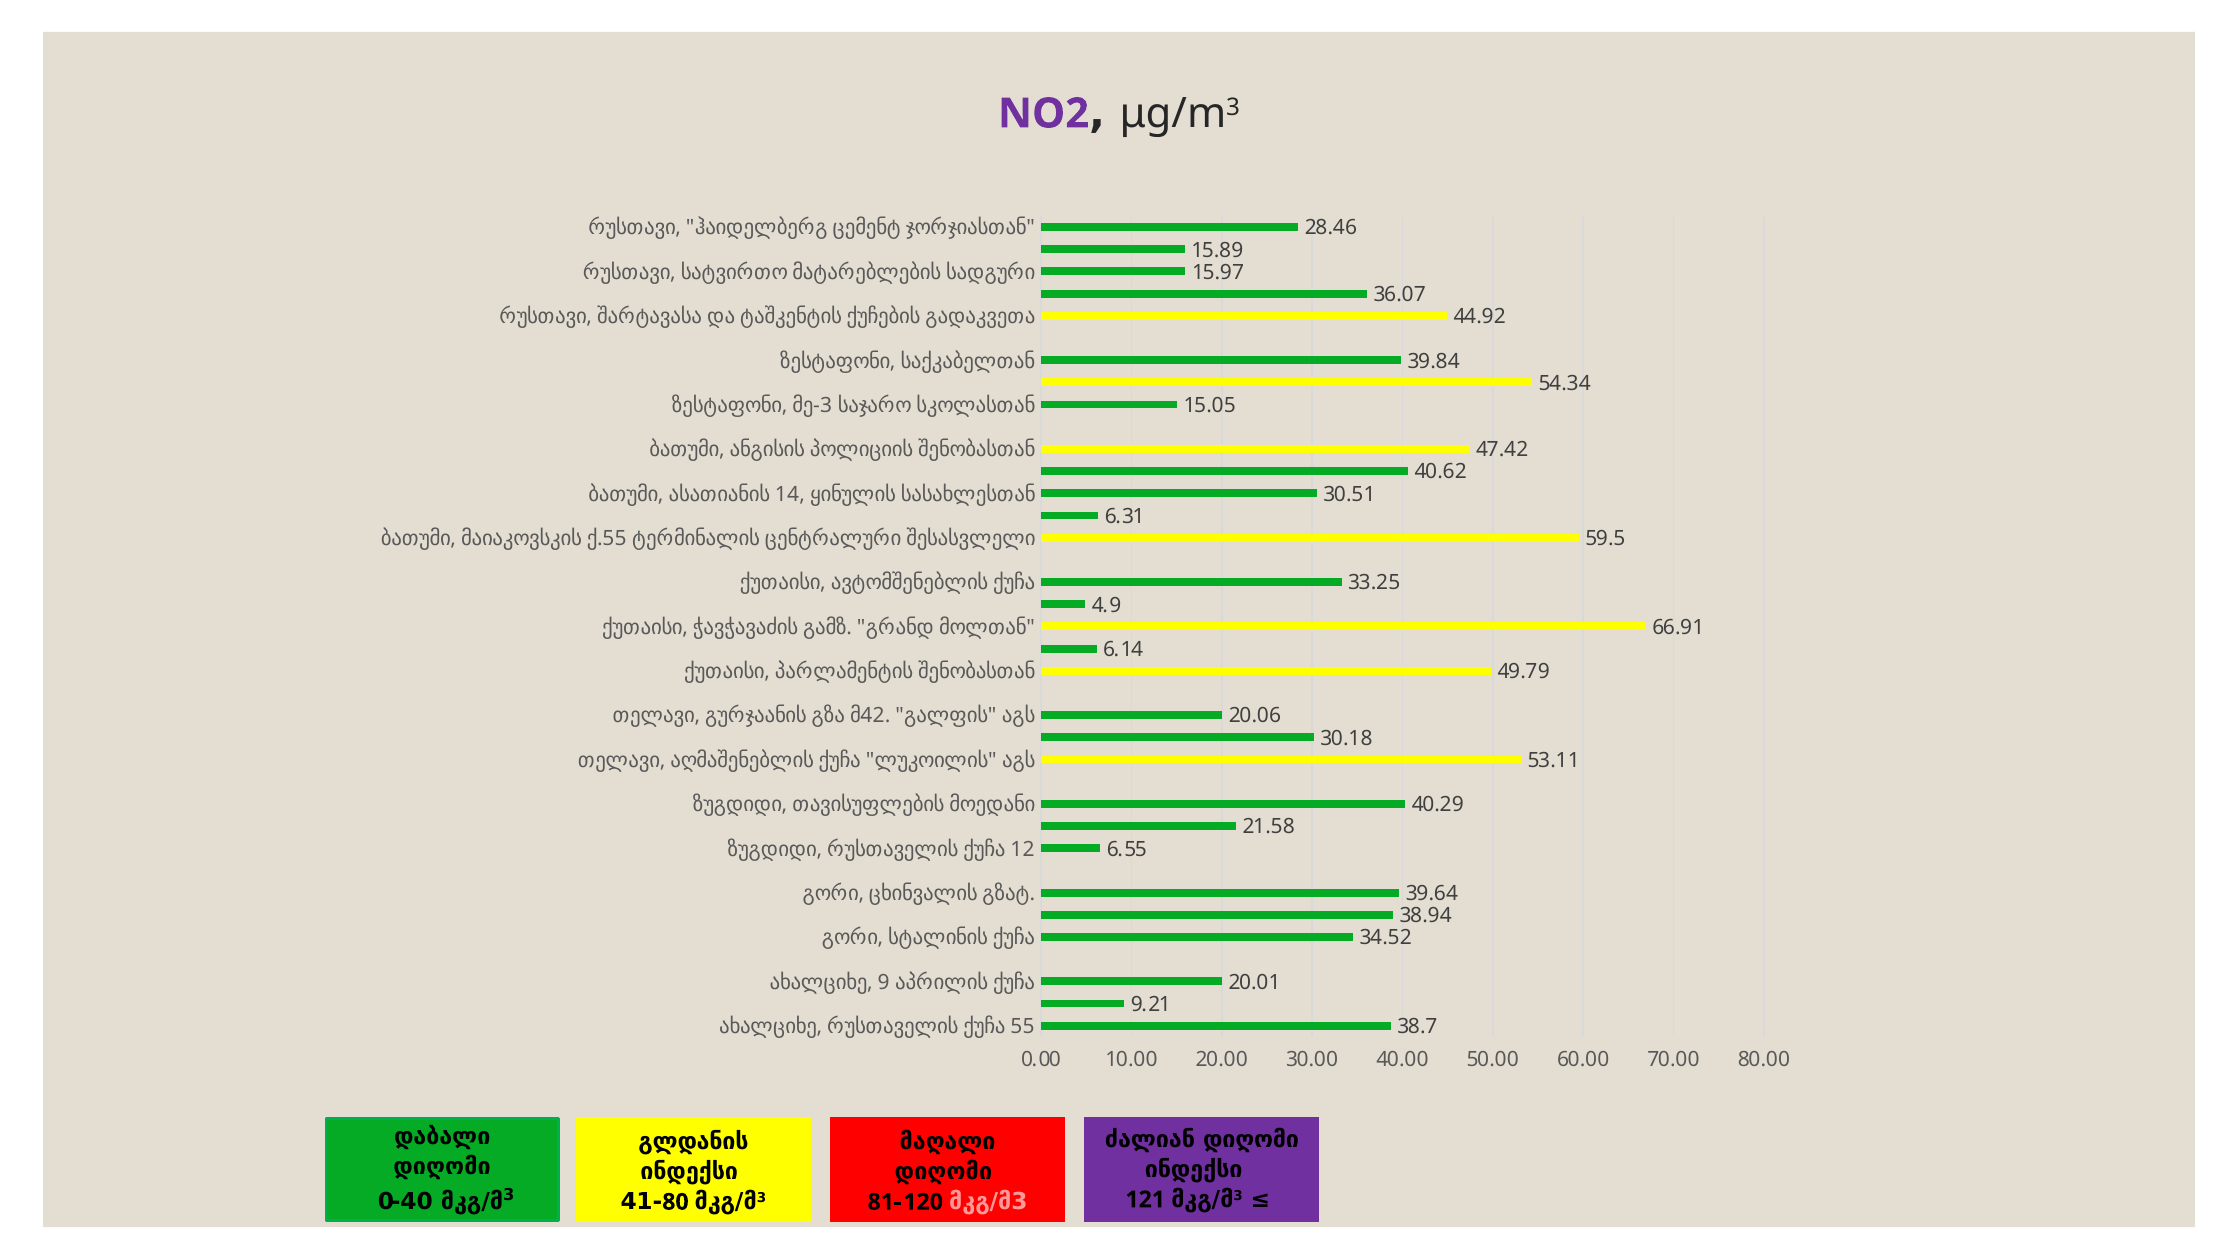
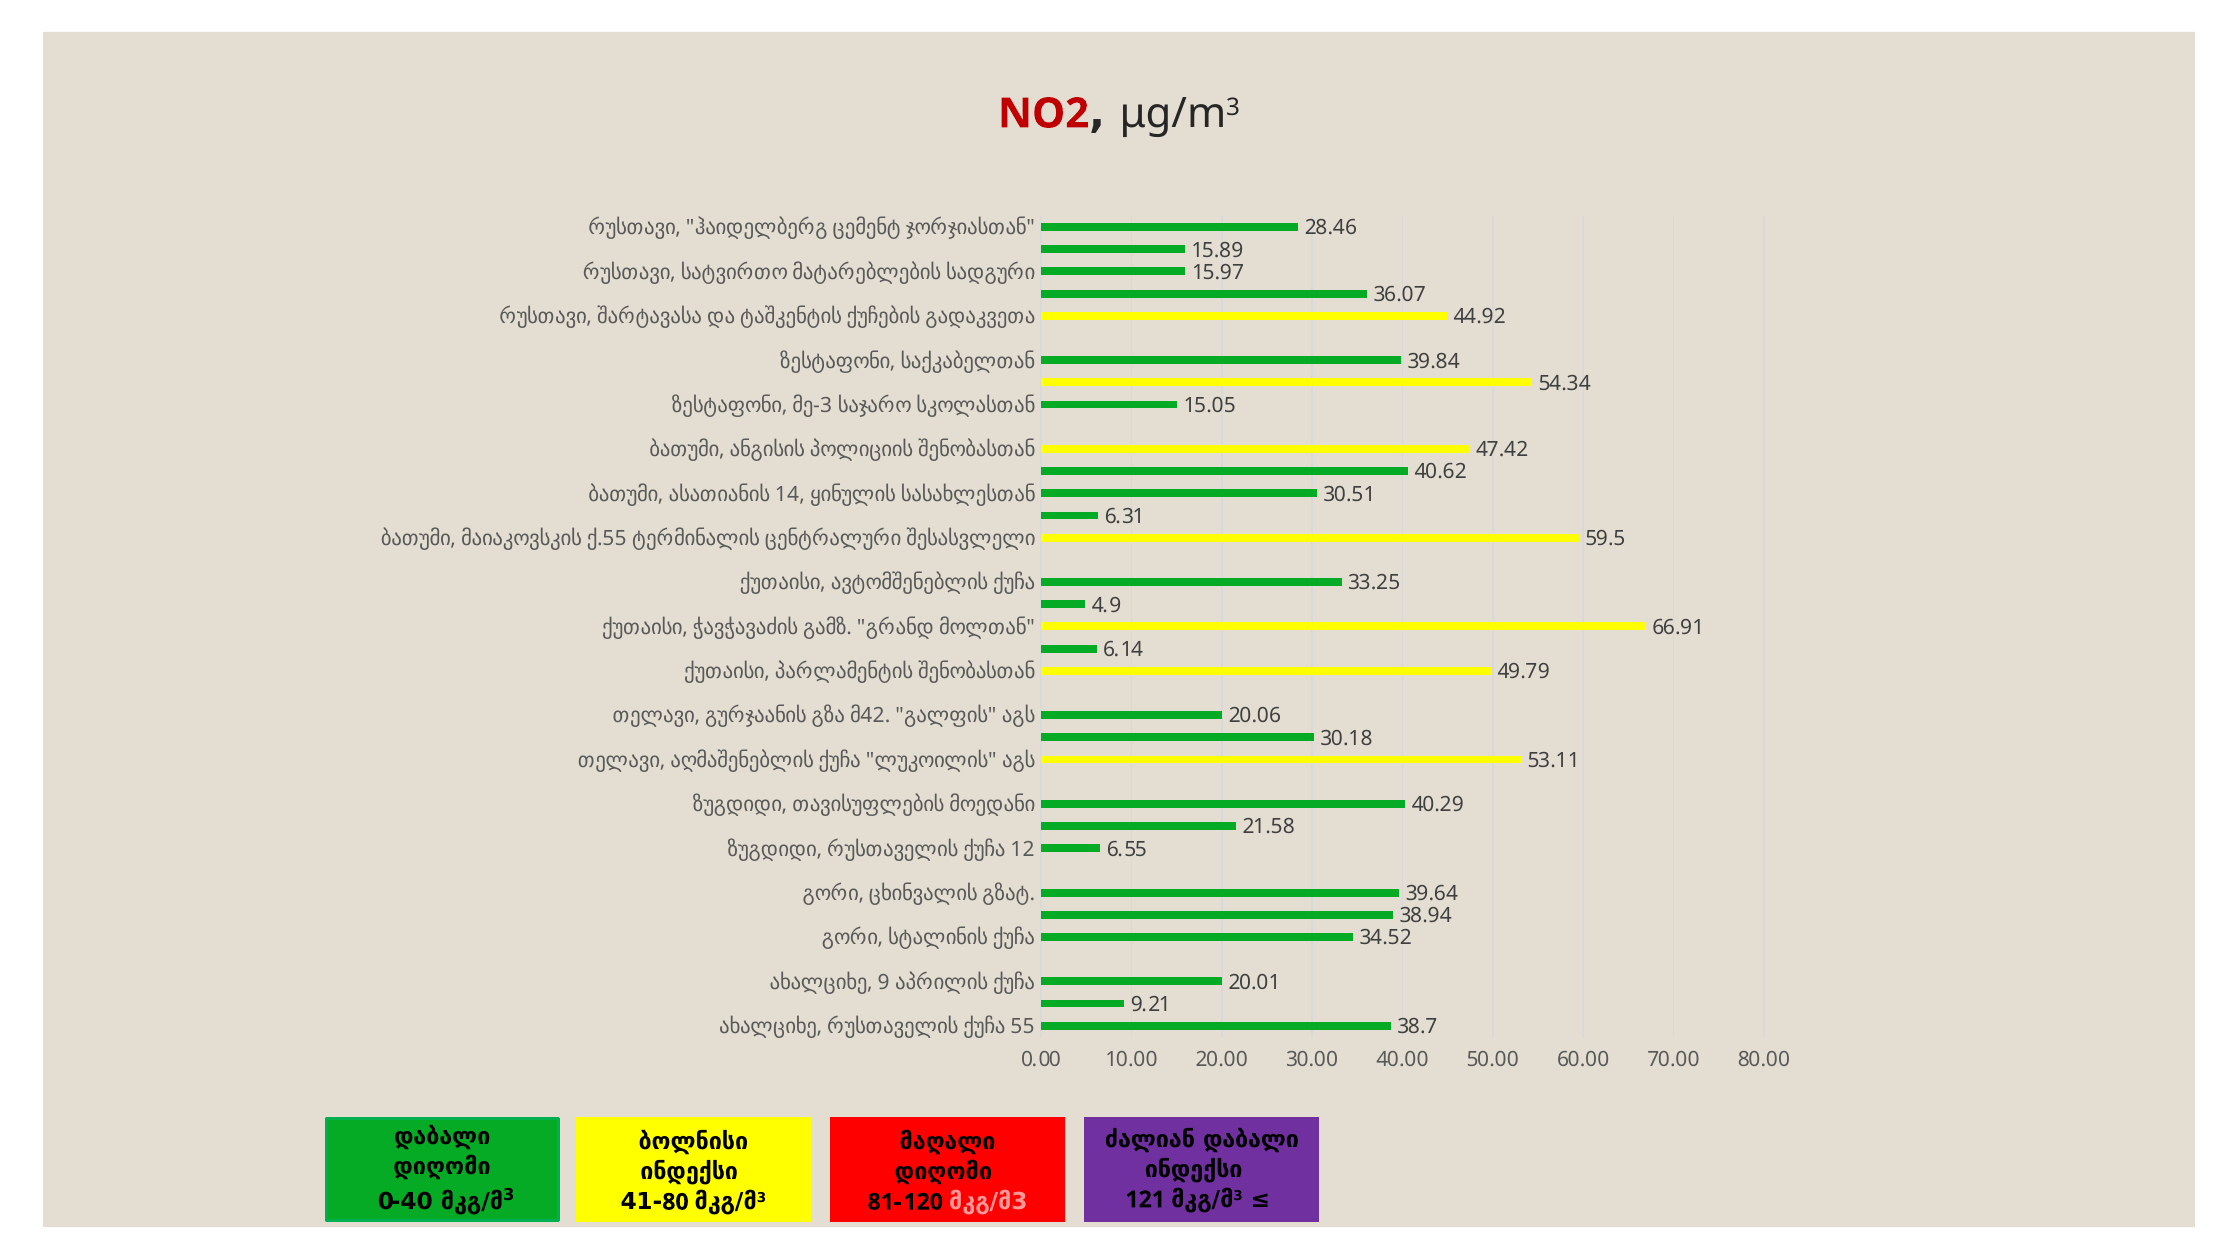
NO2 colour: purple -> red
ძალიან დიღომი: დიღომი -> დაბალი
გლდანის: გლდანის -> ბოლნისი
